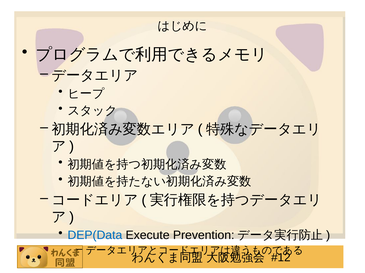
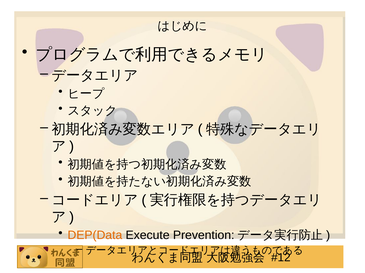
DEP(Data colour: blue -> orange
